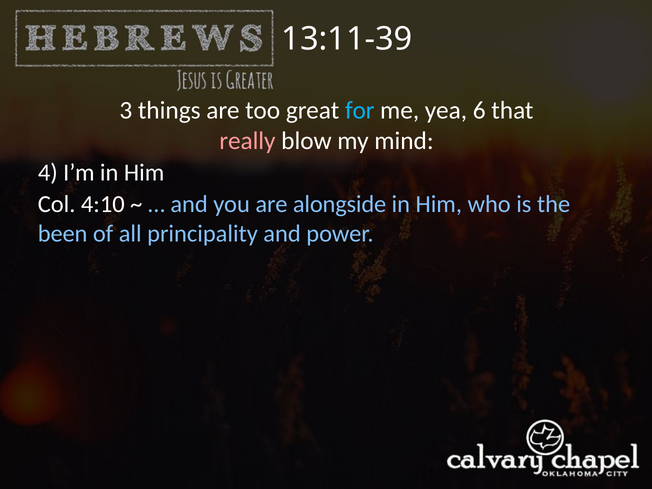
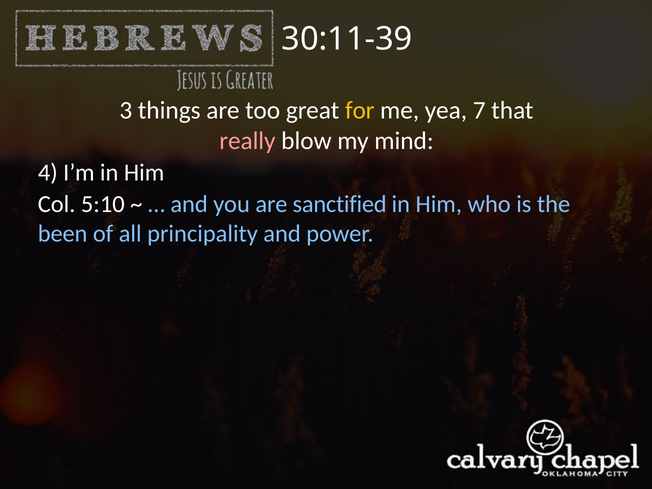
13:11-39: 13:11-39 -> 30:11-39
for colour: light blue -> yellow
6: 6 -> 7
4:10: 4:10 -> 5:10
alongside: alongside -> sanctified
